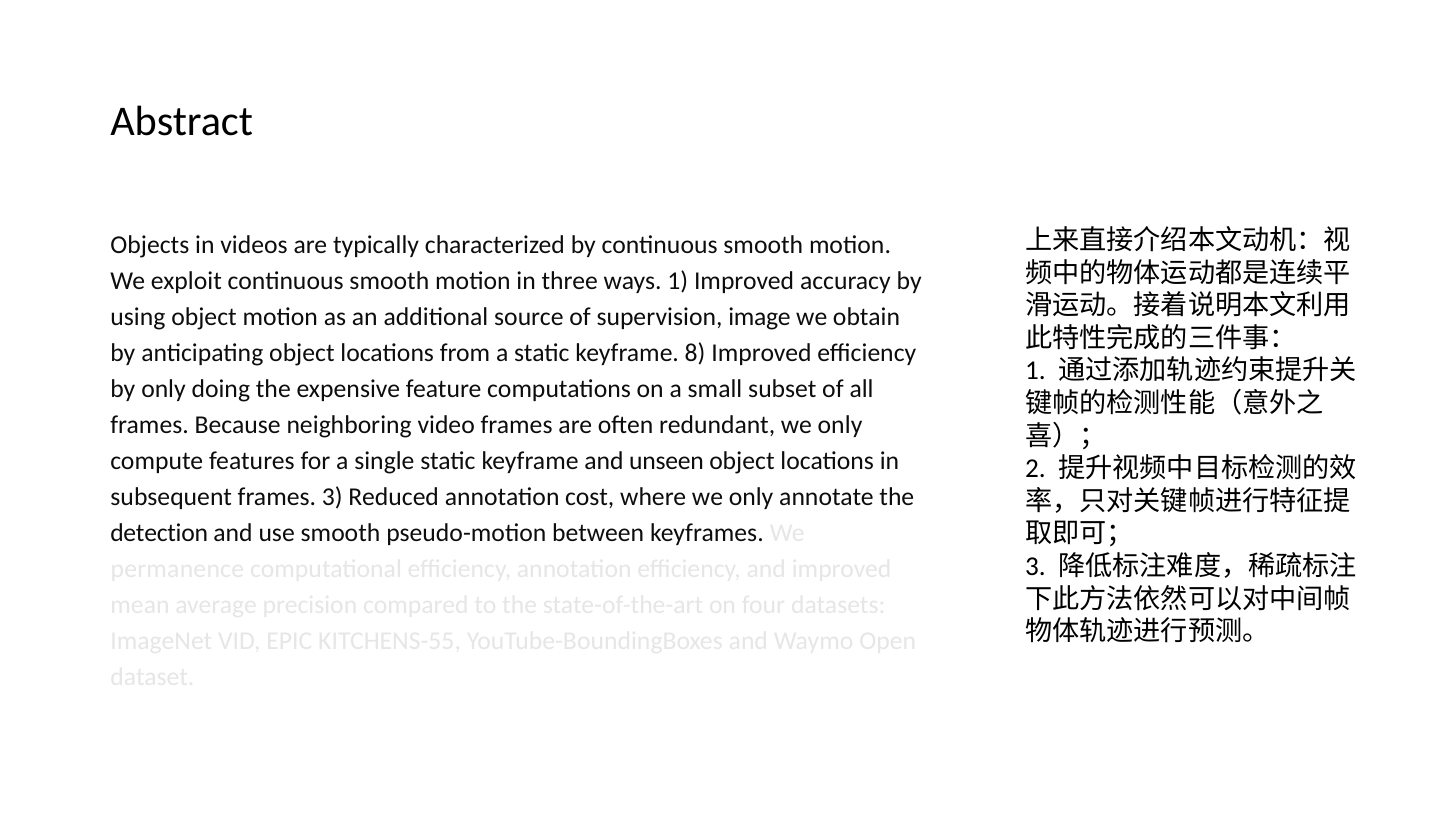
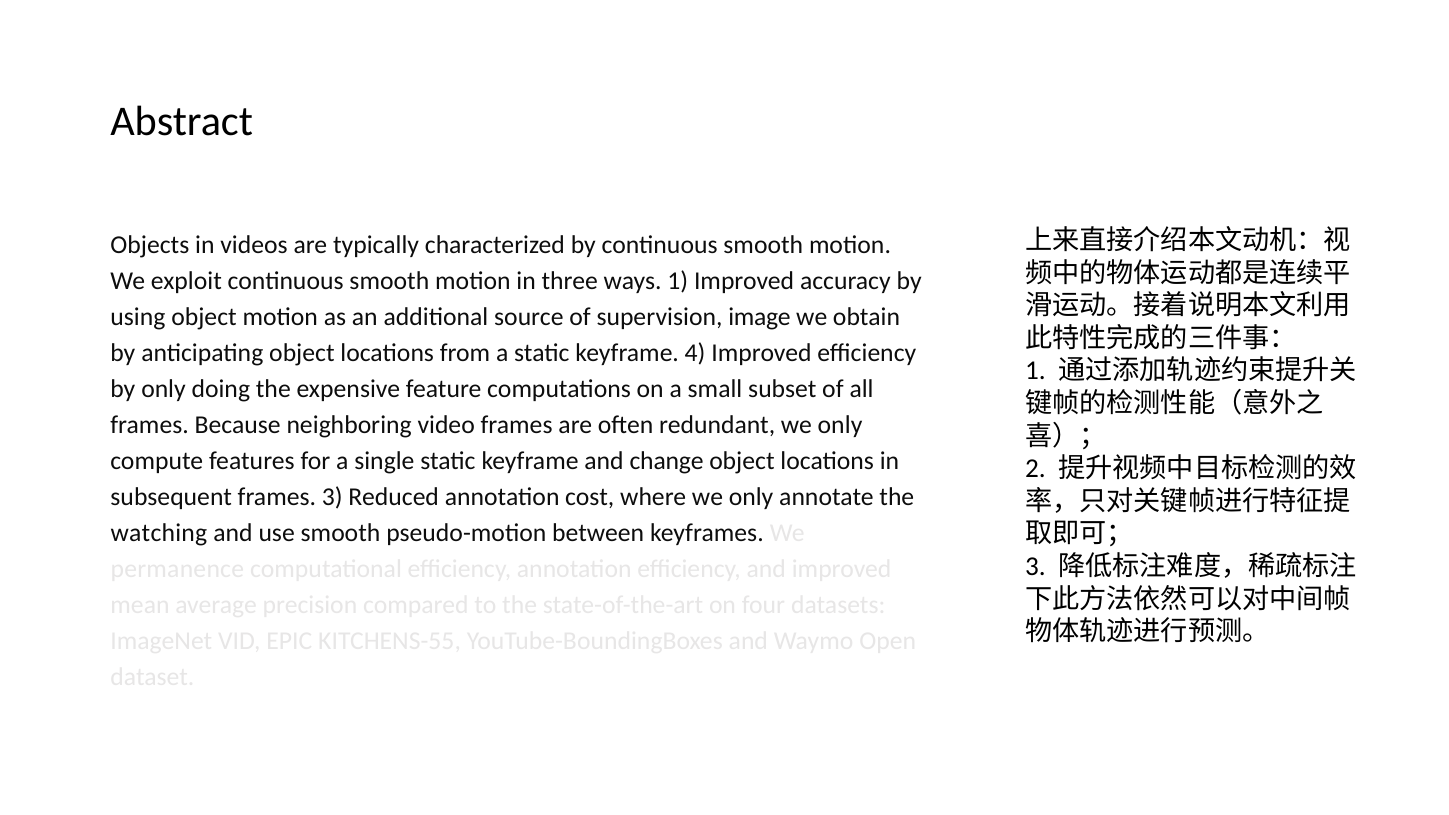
8: 8 -> 4
unseen: unseen -> change
detection: detection -> watching
